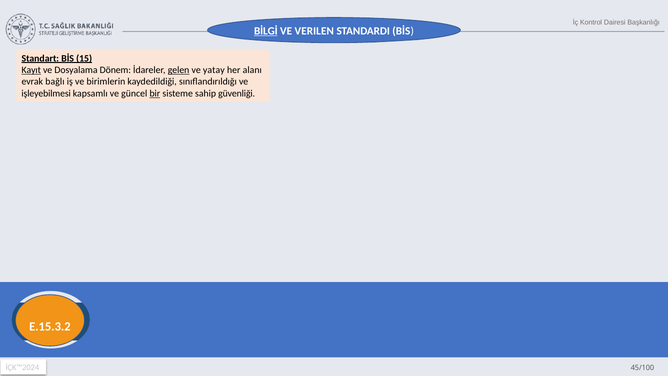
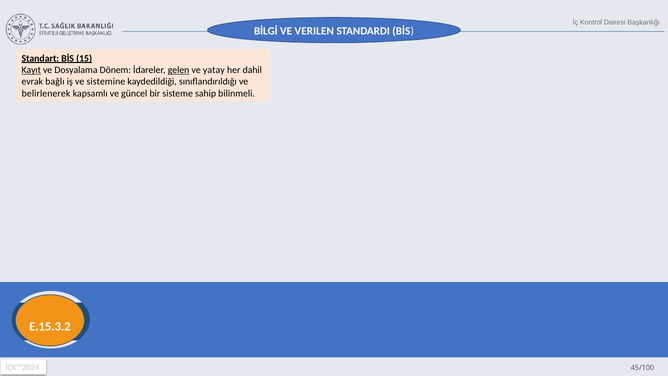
BİLGİ underline: present -> none
alanı: alanı -> dahil
birimlerin: birimlerin -> sistemine
işleyebilmesi: işleyebilmesi -> belirlenerek
bir underline: present -> none
güvenliği: güvenliği -> bilinmeli
